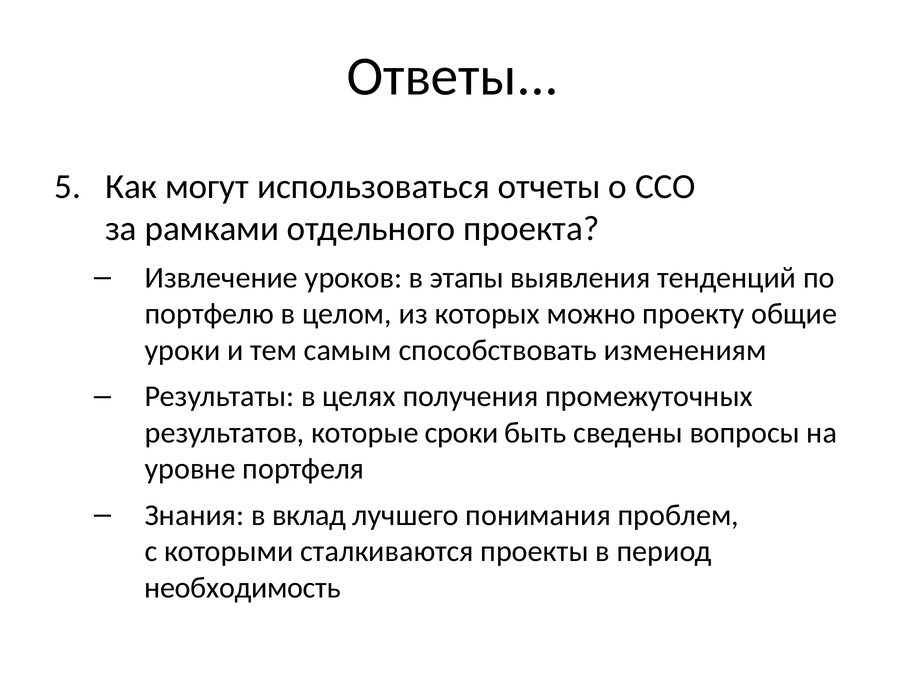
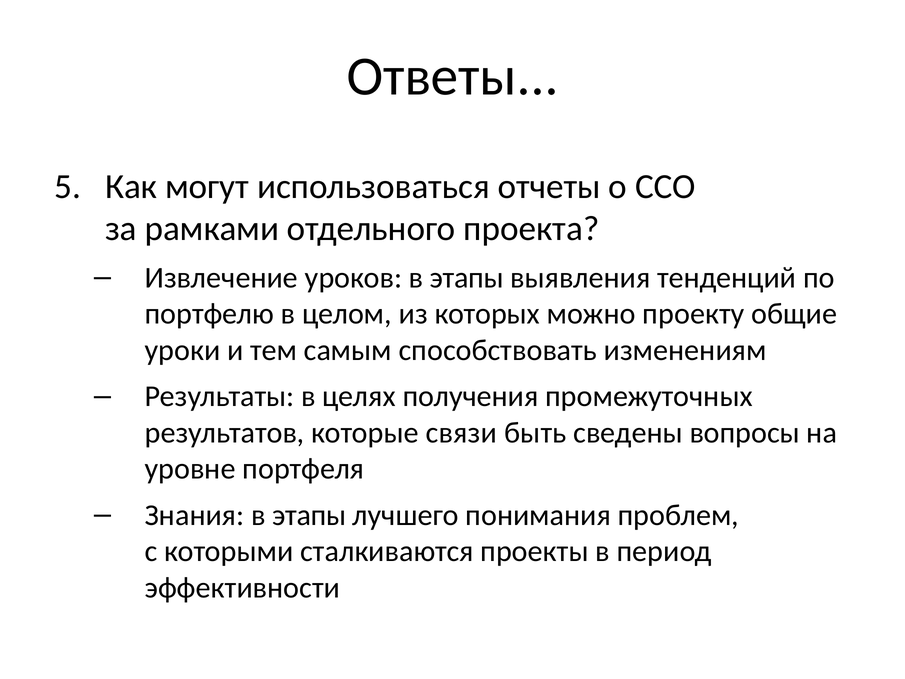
сроки: сроки -> связи
Знания в вклад: вклад -> этапы
необходимость: необходимость -> эффективности
